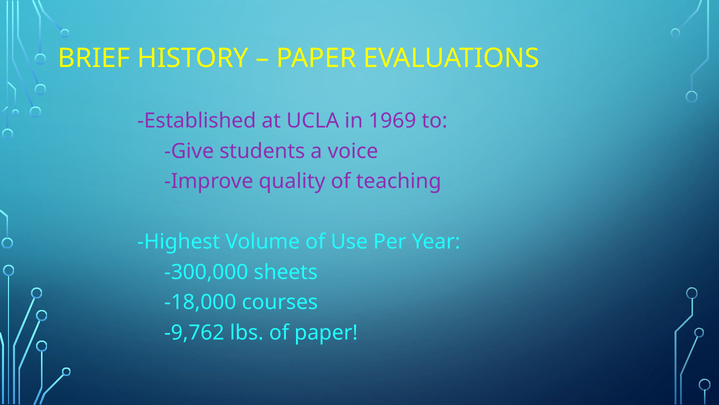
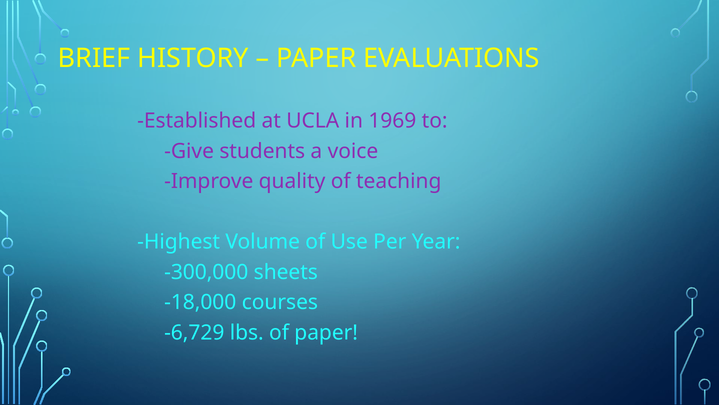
-9,762: -9,762 -> -6,729
